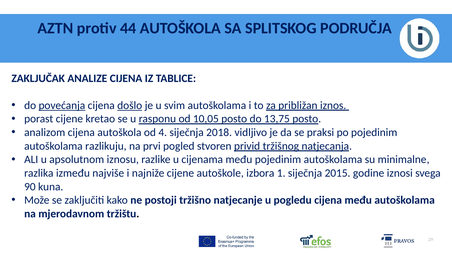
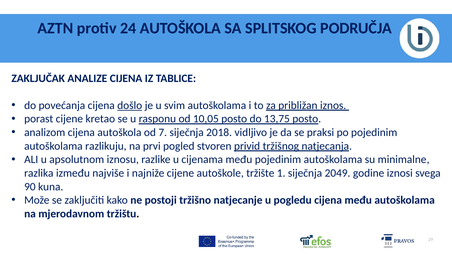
44: 44 -> 24
povećanja underline: present -> none
4: 4 -> 7
izbora: izbora -> tržište
2015: 2015 -> 2049
